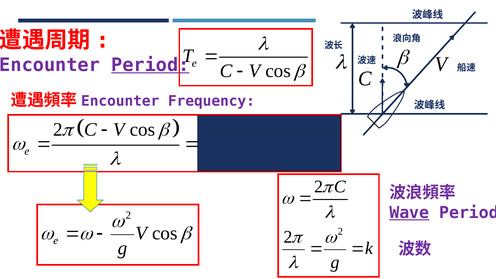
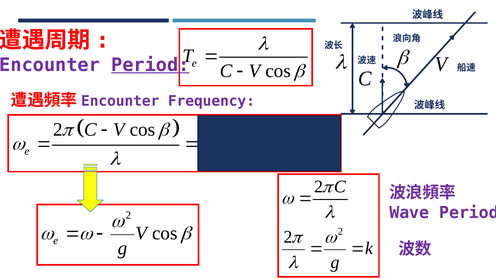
Wave underline: present -> none
